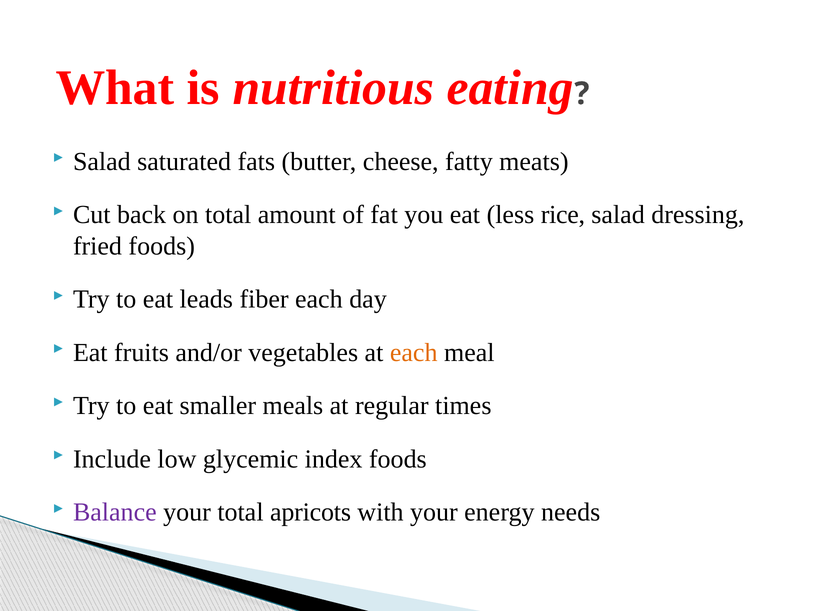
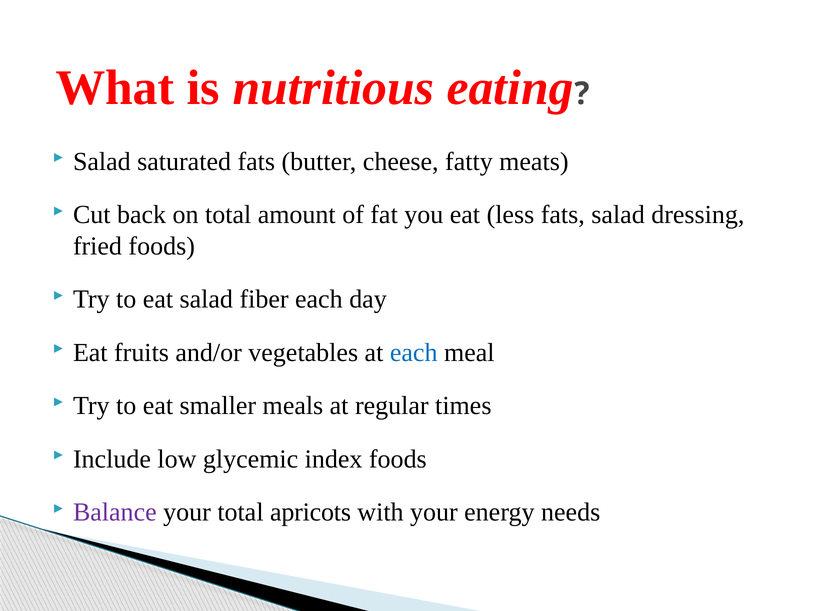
less rice: rice -> fats
eat leads: leads -> salad
each at (414, 352) colour: orange -> blue
